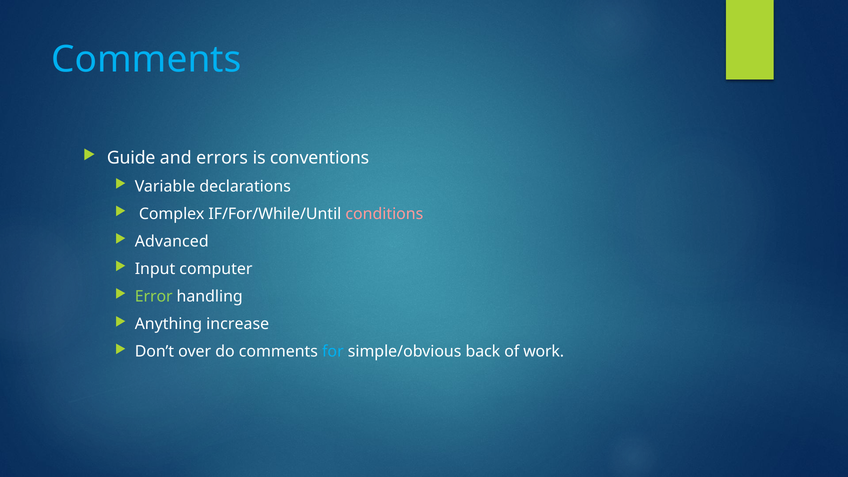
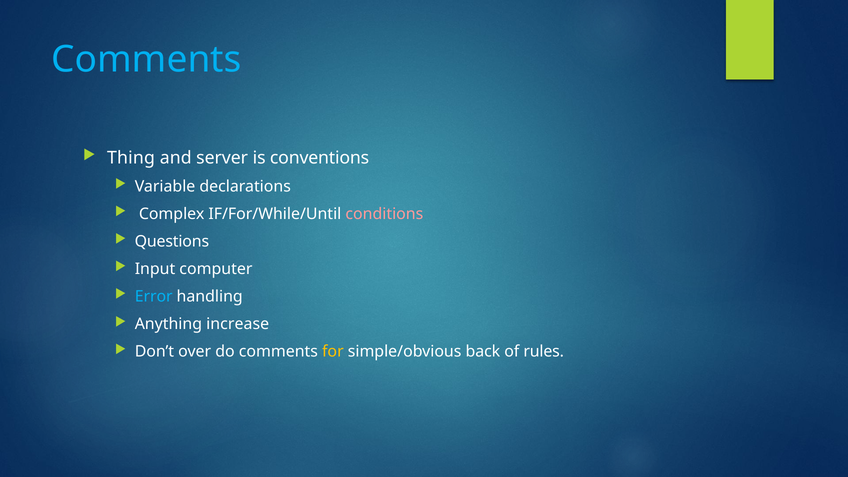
Guide: Guide -> Thing
errors: errors -> server
Advanced: Advanced -> Questions
Error colour: light green -> light blue
for colour: light blue -> yellow
work: work -> rules
